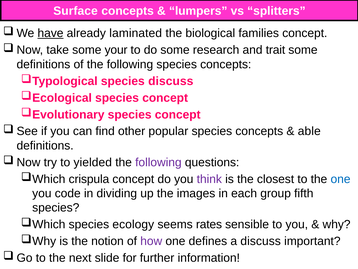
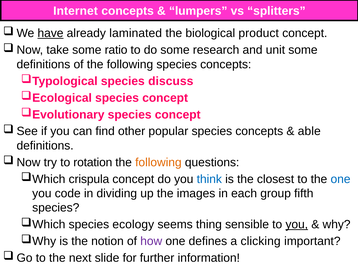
Surface: Surface -> Internet
families: families -> product
your: your -> ratio
trait: trait -> unit
yielded: yielded -> rotation
following at (158, 162) colour: purple -> orange
think colour: purple -> blue
rates: rates -> thing
you at (297, 224) underline: none -> present
a discuss: discuss -> clicking
